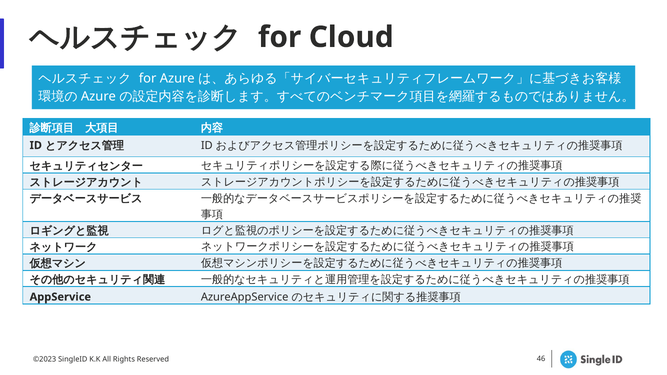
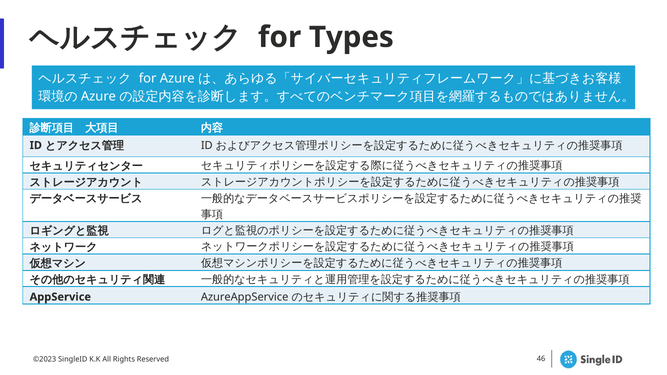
Cloud: Cloud -> Types
